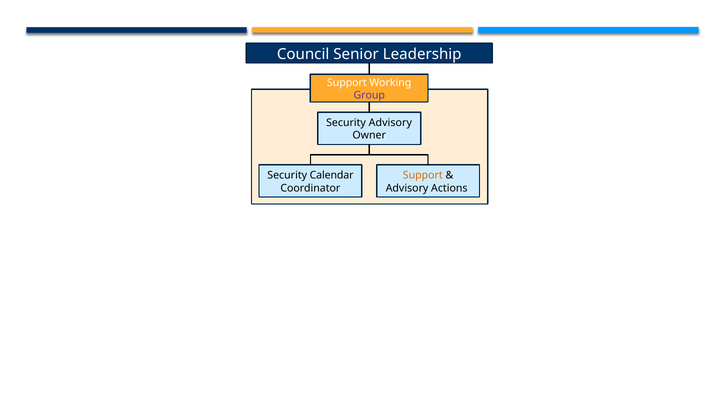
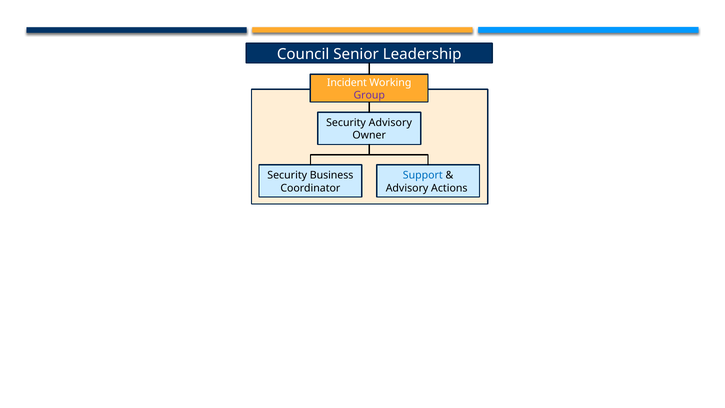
Support at (347, 83): Support -> Incident
Calendar: Calendar -> Business
Support at (423, 175) colour: orange -> blue
